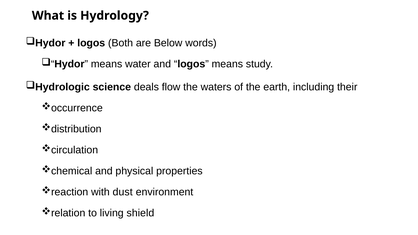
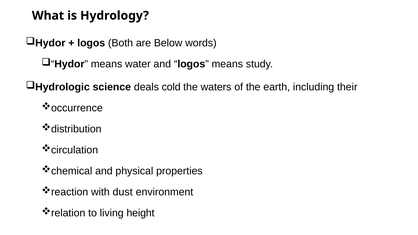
flow: flow -> cold
shield: shield -> height
